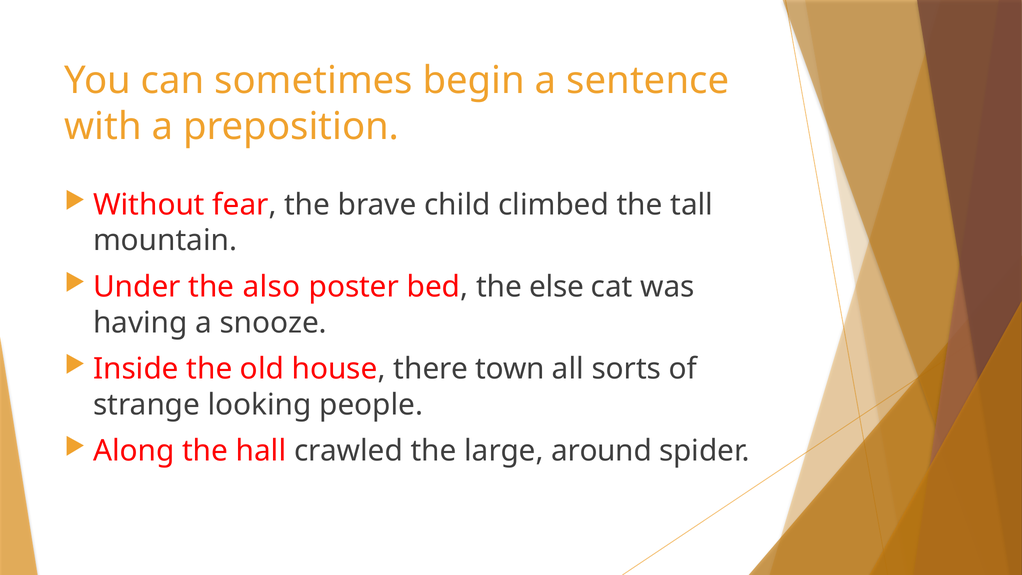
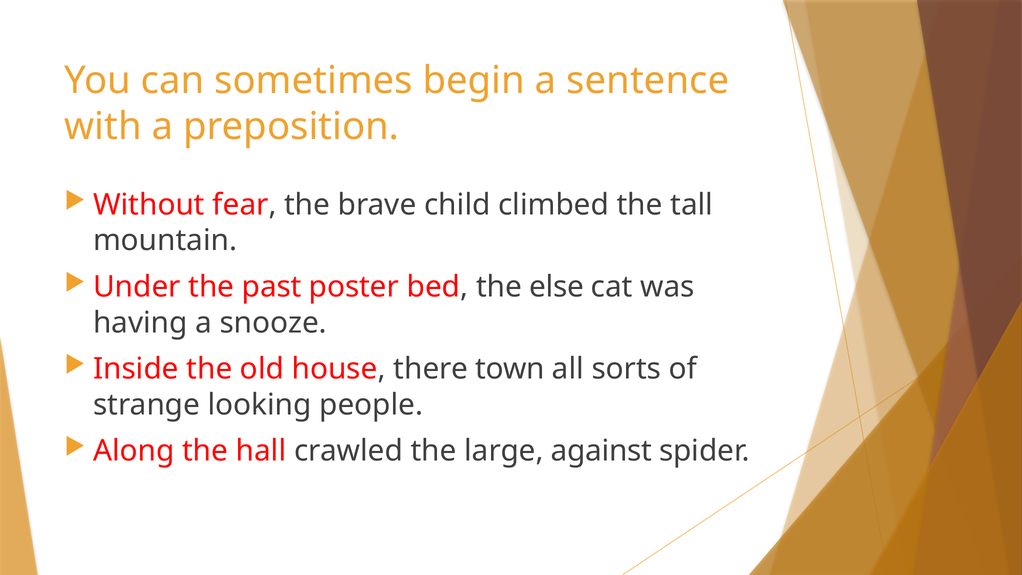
also: also -> past
around: around -> against
